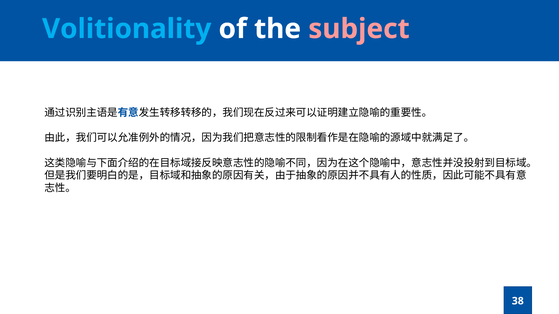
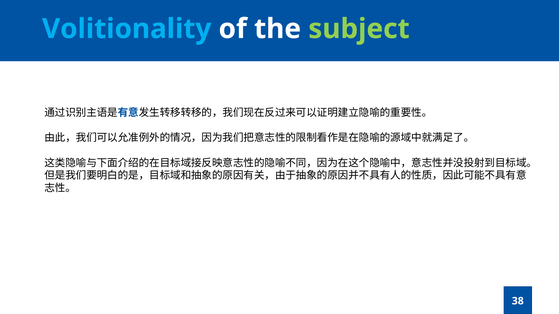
subject colour: pink -> light green
